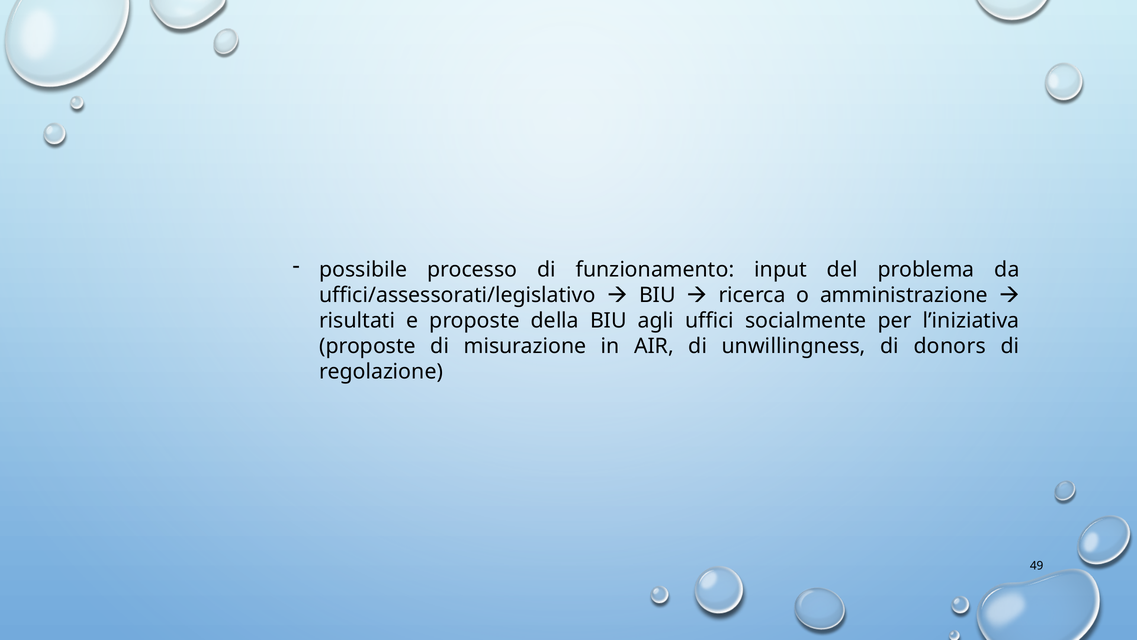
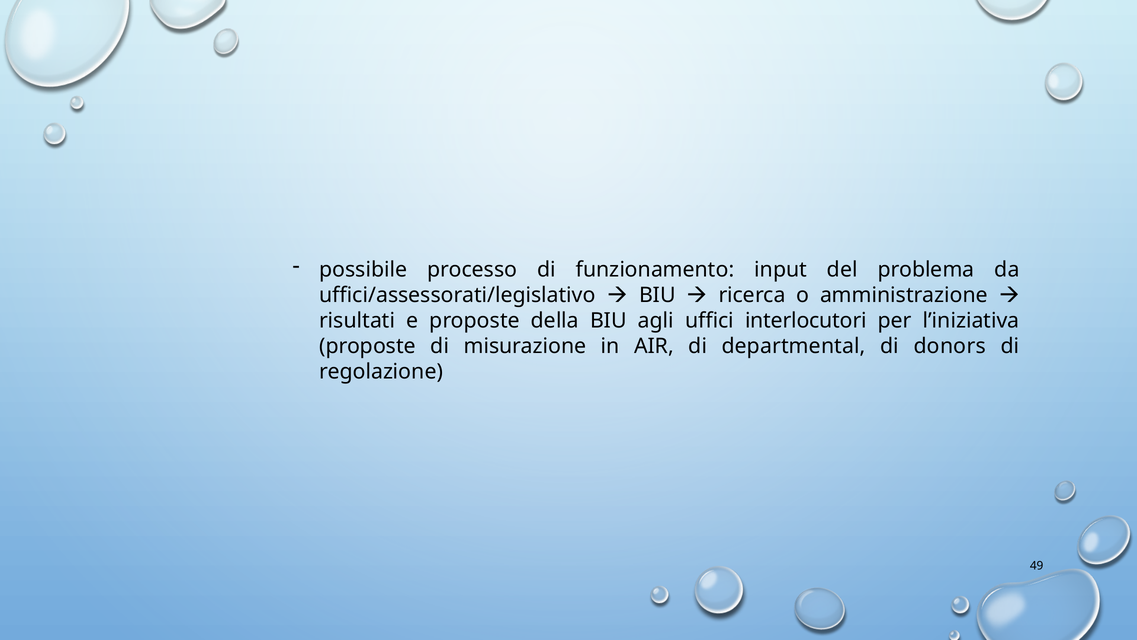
socialmente: socialmente -> interlocutori
unwillingness: unwillingness -> departmental
